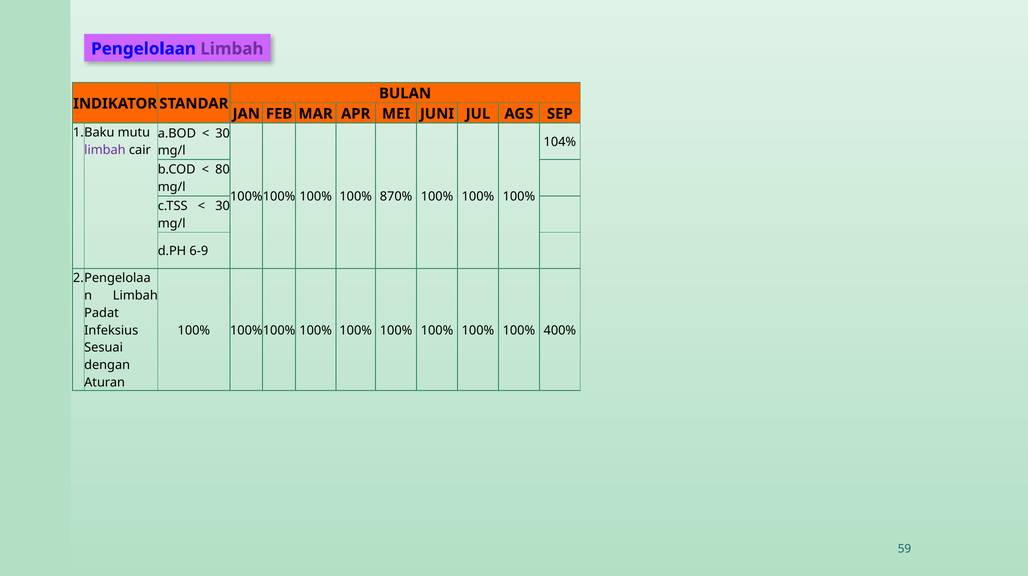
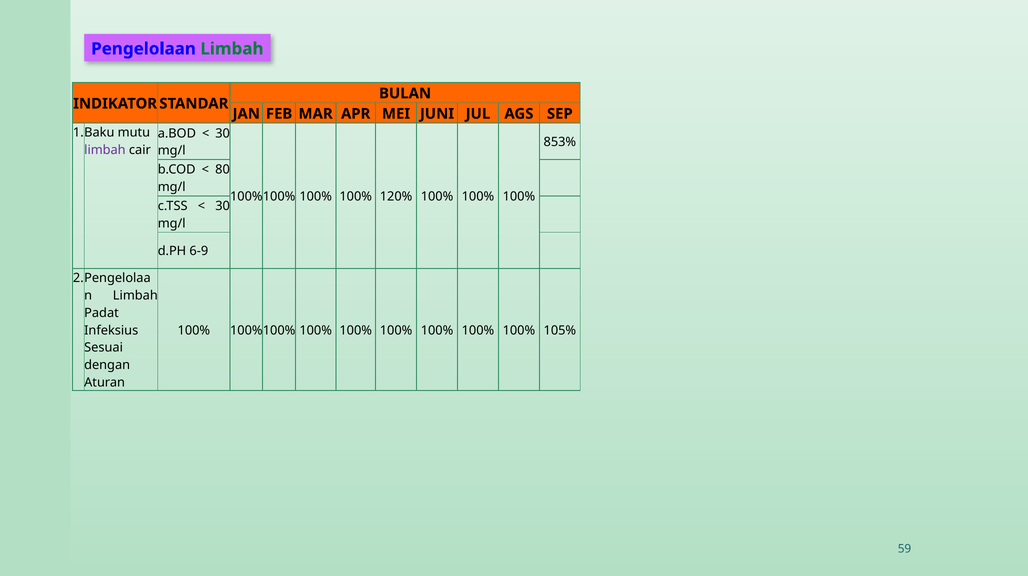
Limbah at (232, 49) colour: purple -> green
104%: 104% -> 853%
870%: 870% -> 120%
400%: 400% -> 105%
